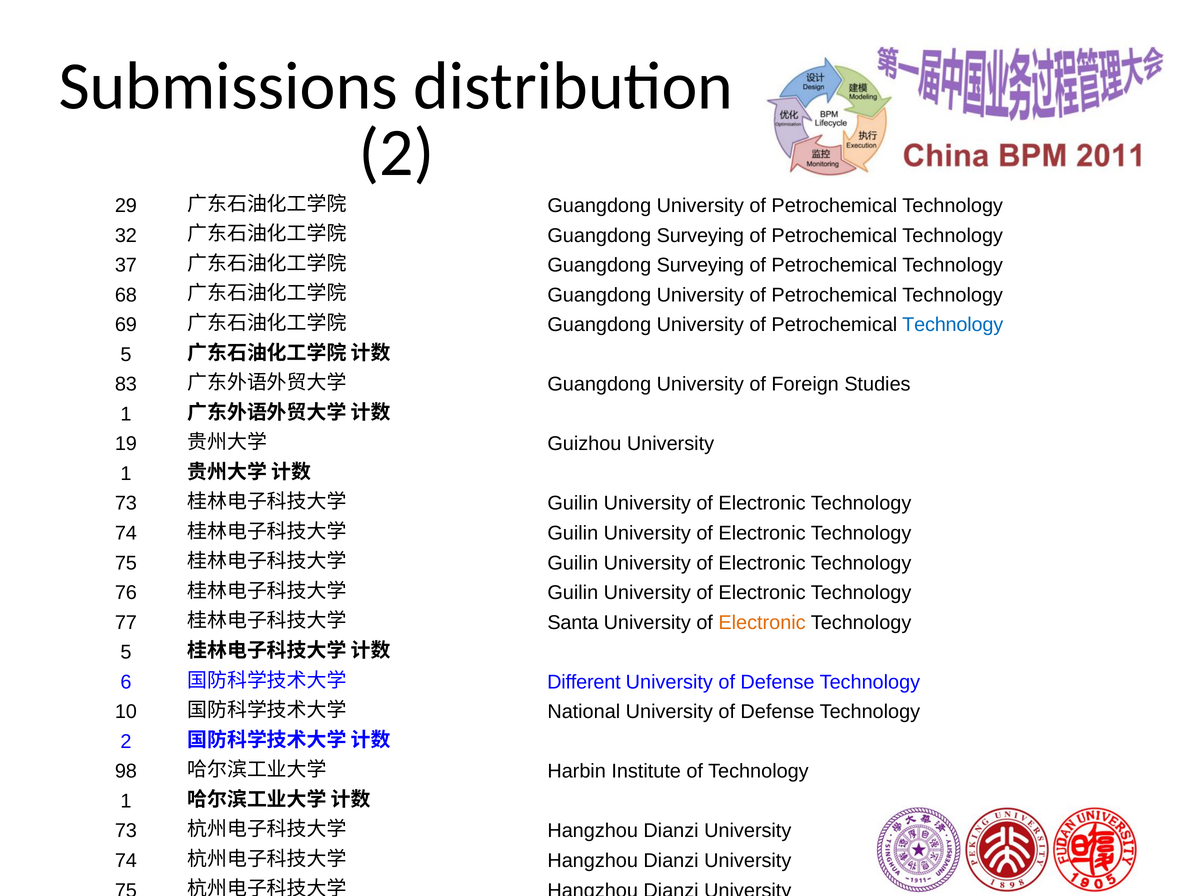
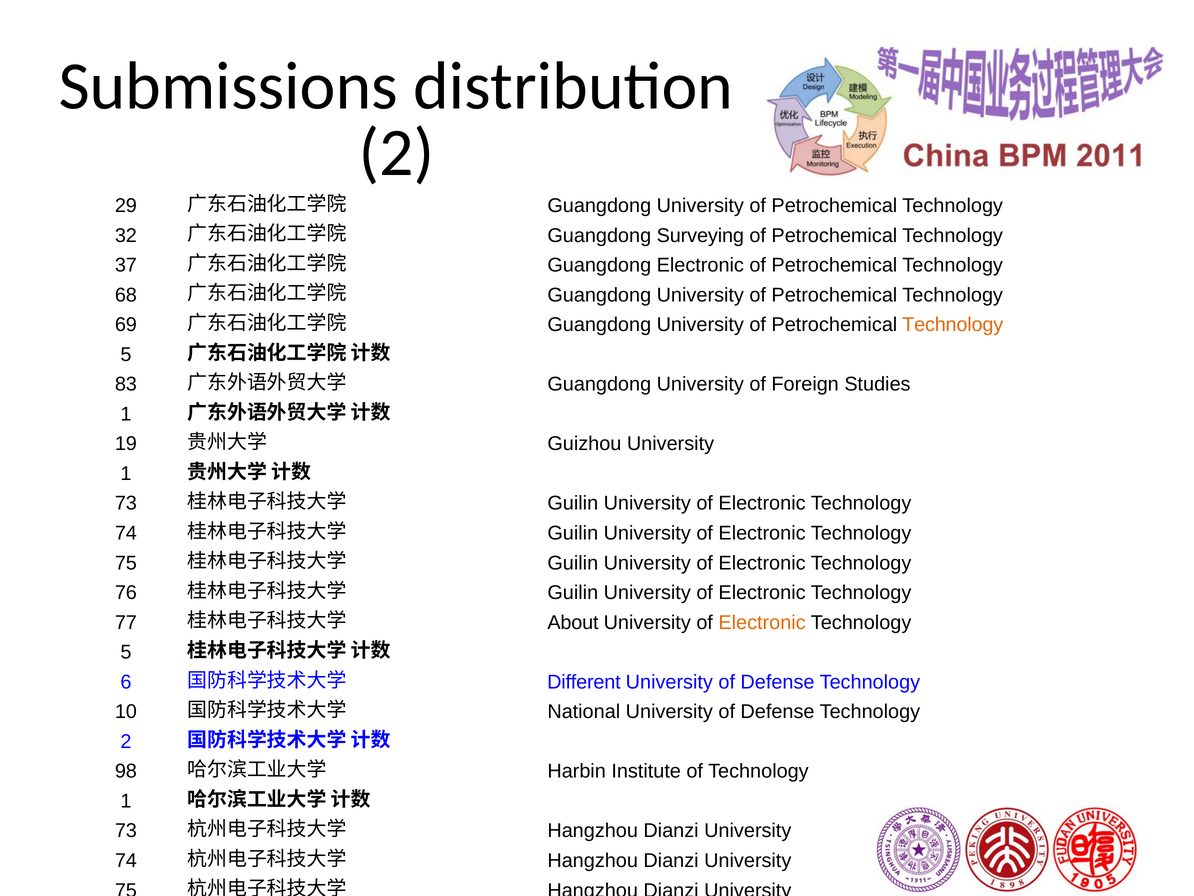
Surveying at (700, 265): Surveying -> Electronic
Technology at (953, 325) colour: blue -> orange
Santa: Santa -> About
